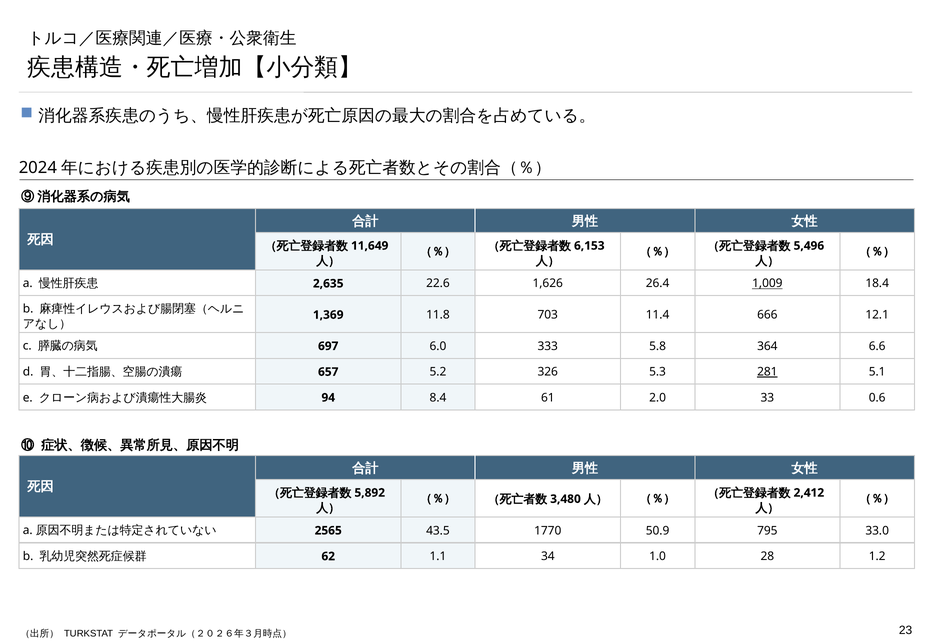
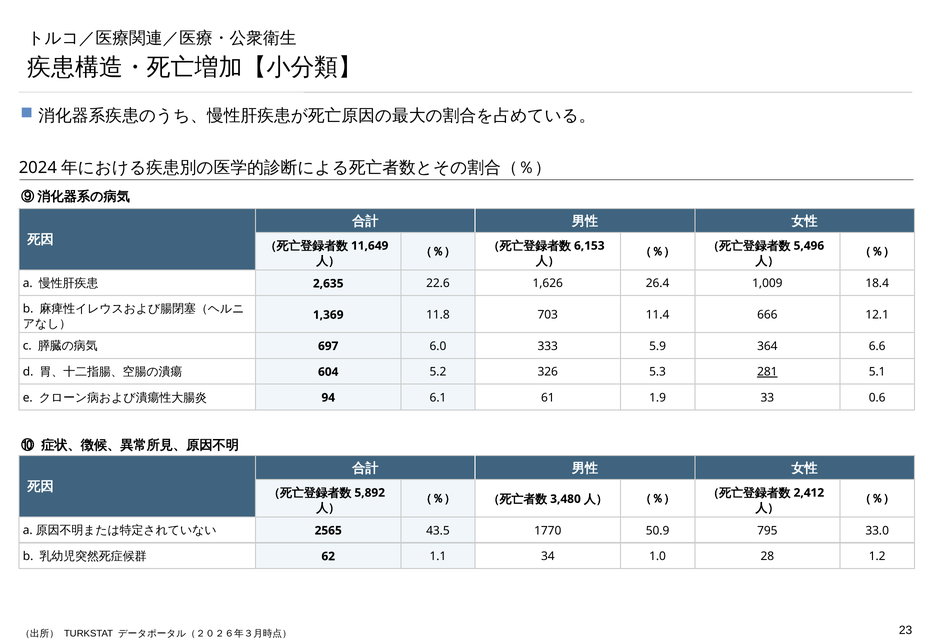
1,009 underline: present -> none
5.8: 5.8 -> 5.9
657: 657 -> 604
8.4: 8.4 -> 6.1
2.0: 2.0 -> 1.9
